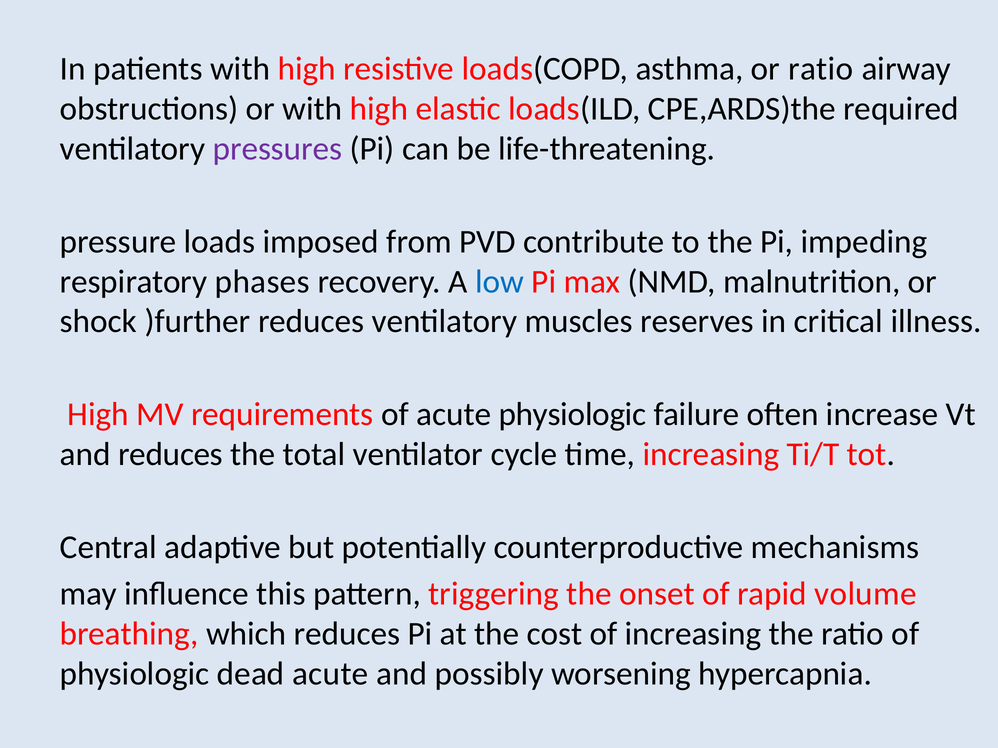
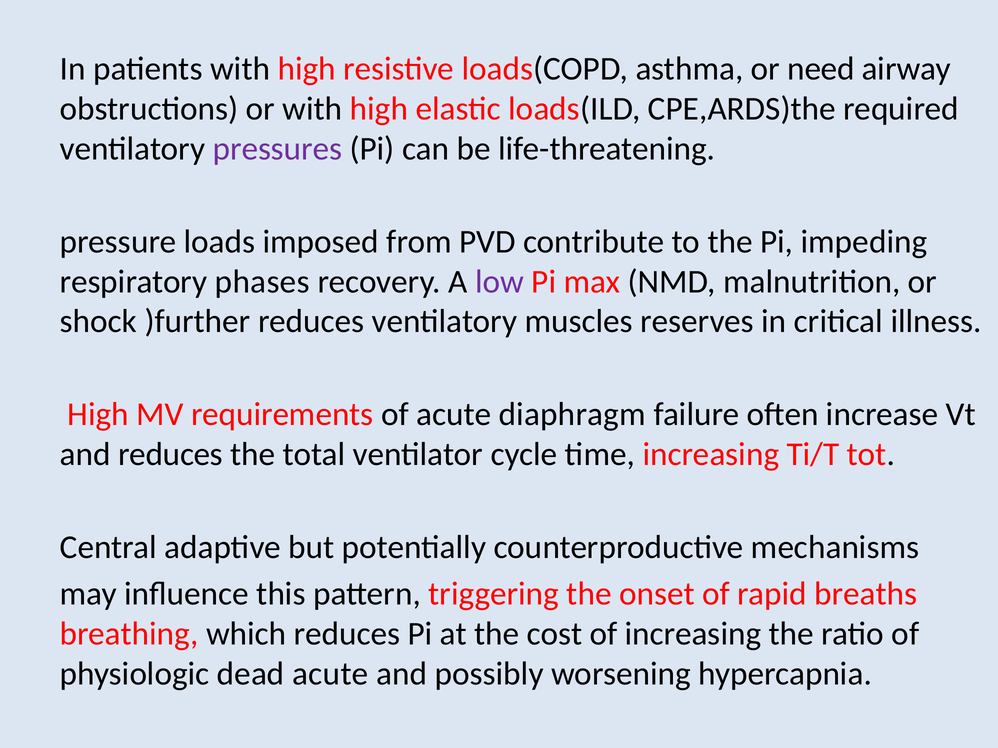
or ratio: ratio -> need
low colour: blue -> purple
acute physiologic: physiologic -> diaphragm
volume: volume -> breaths
